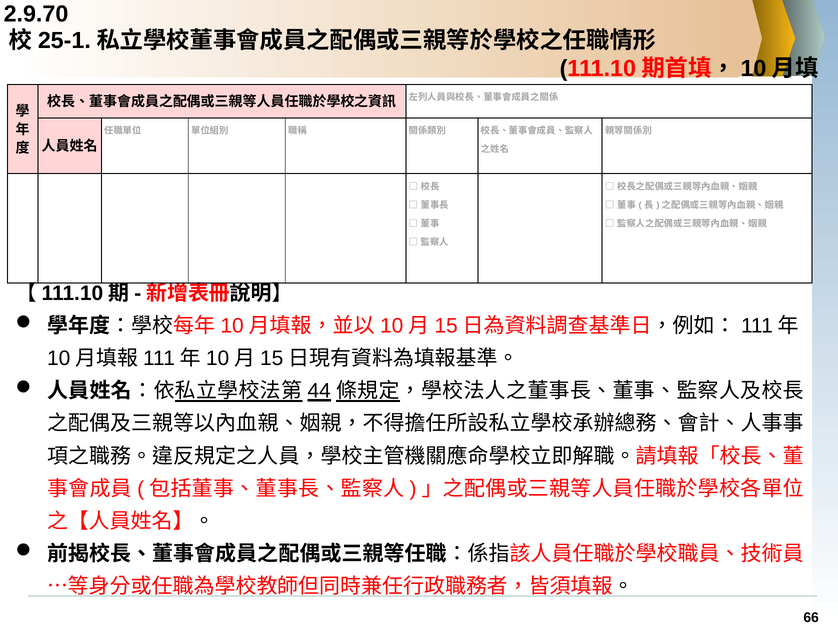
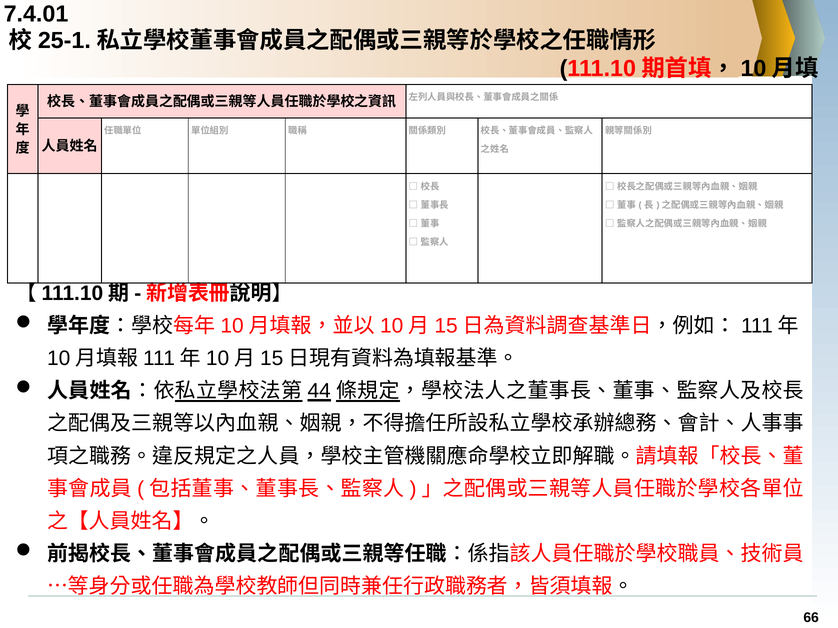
2.9.70: 2.9.70 -> 7.4.01
